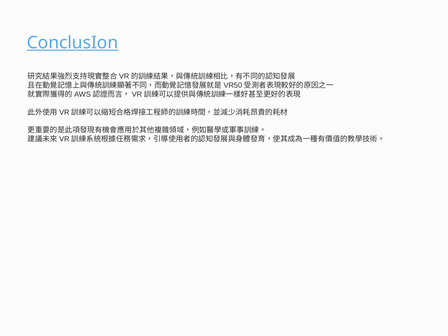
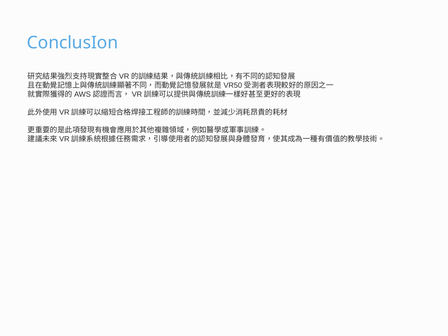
ConclusIon underline: present -> none
